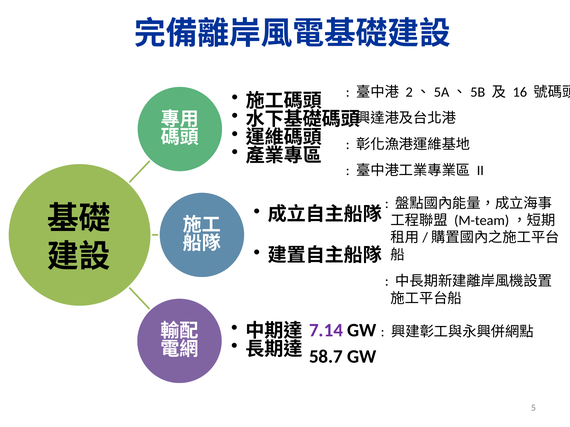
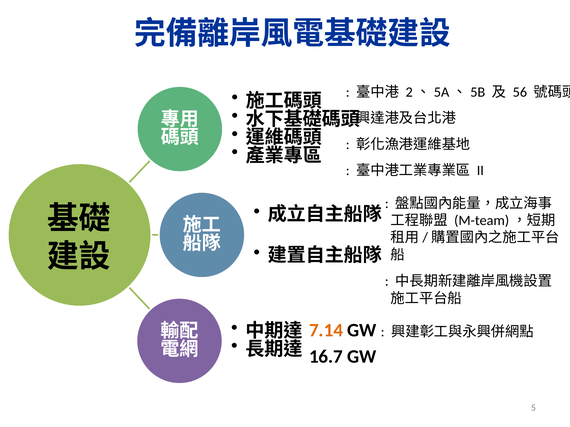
16: 16 -> 56
7.14 colour: purple -> orange
58.7: 58.7 -> 16.7
